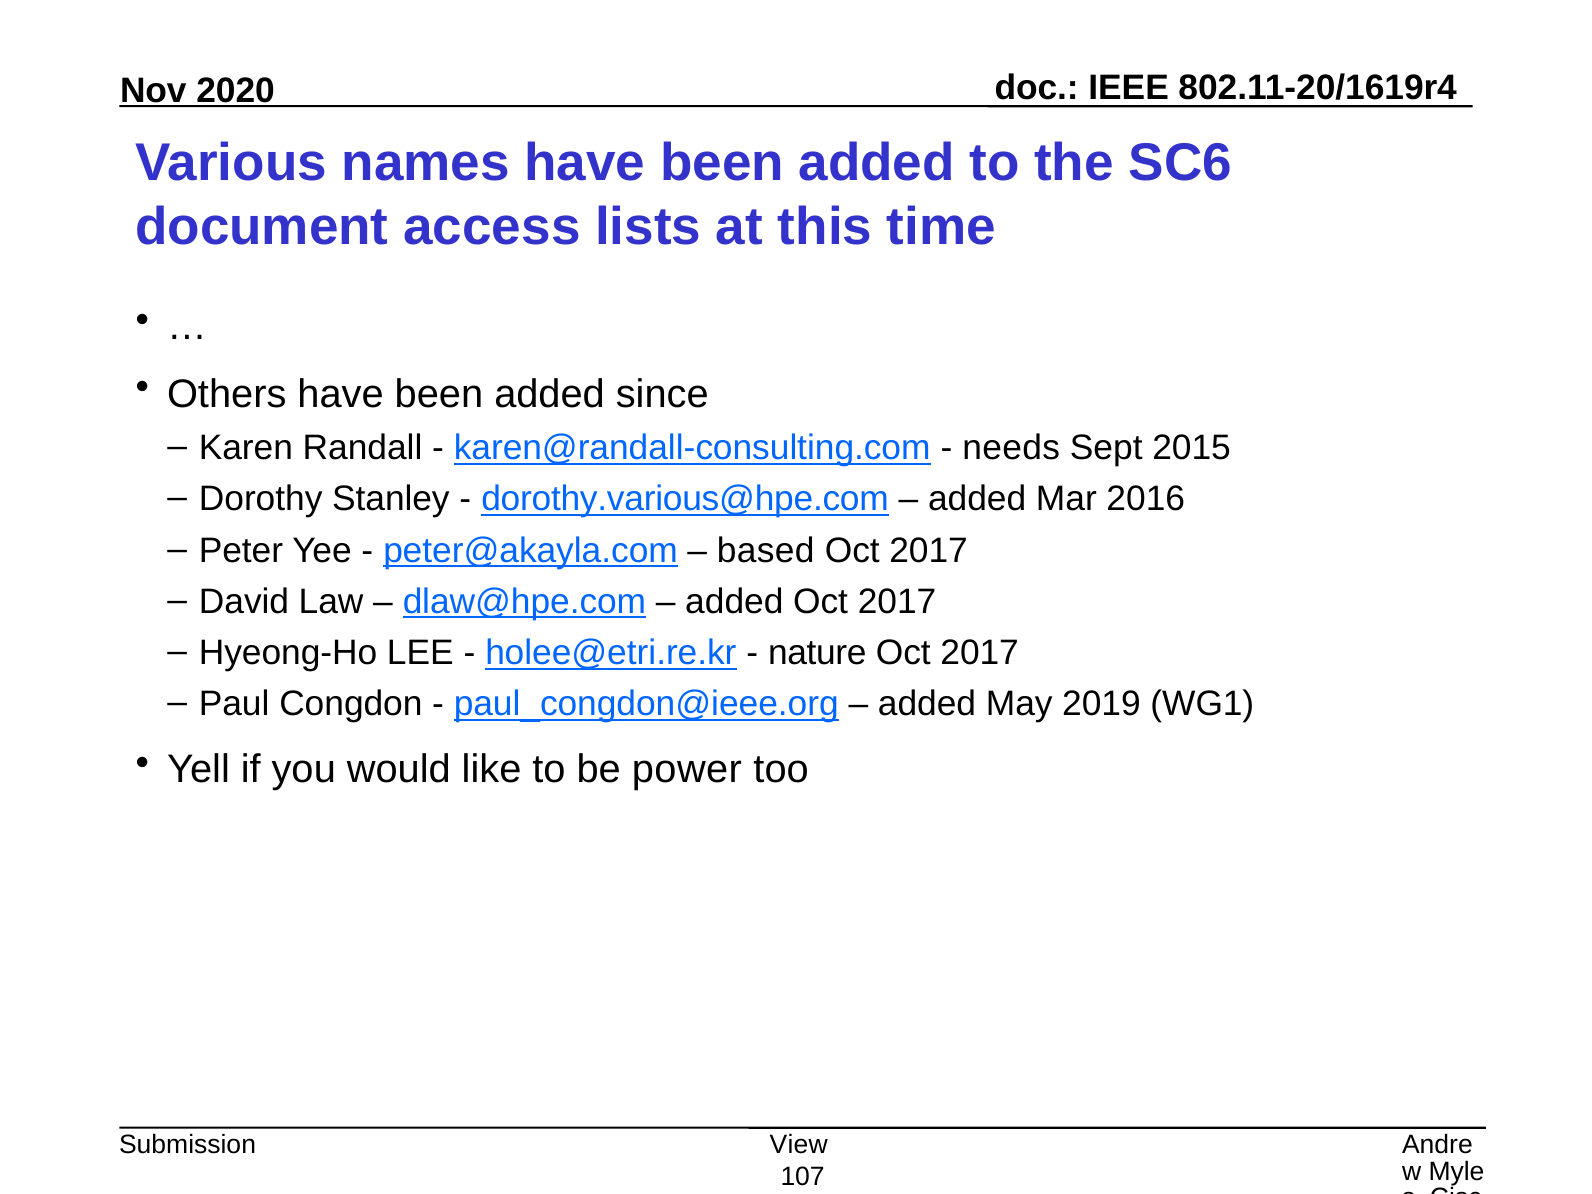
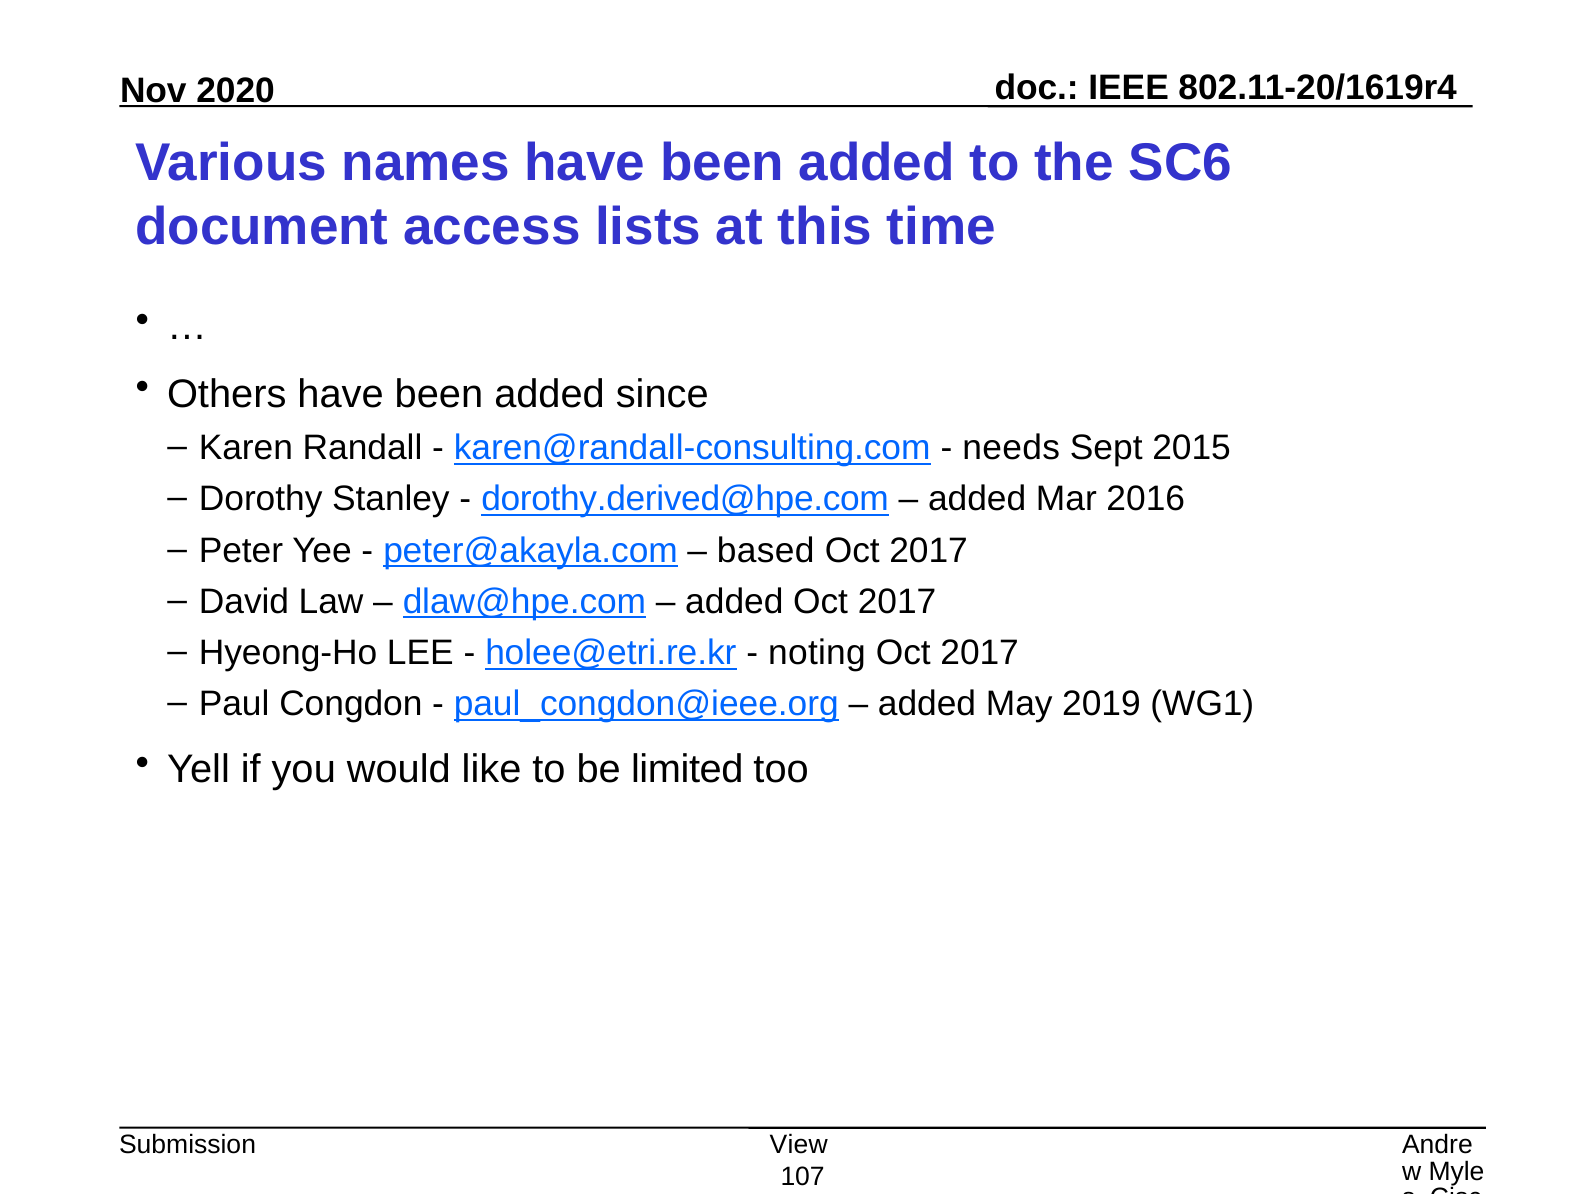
dorothy.various@hpe.com: dorothy.various@hpe.com -> dorothy.derived@hpe.com
nature: nature -> noting
power: power -> limited
